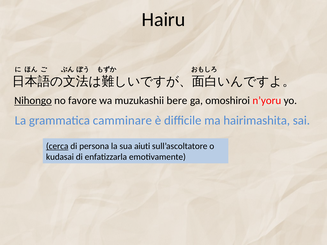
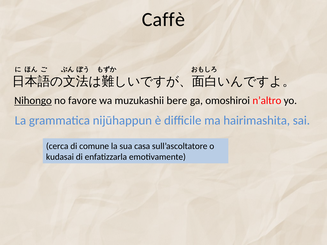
Hairu: Hairu -> Caffè
n’yoru: n’yoru -> n’altro
camminare: camminare -> nijūhappun
cerca underline: present -> none
persona: persona -> comune
aiuti: aiuti -> casa
